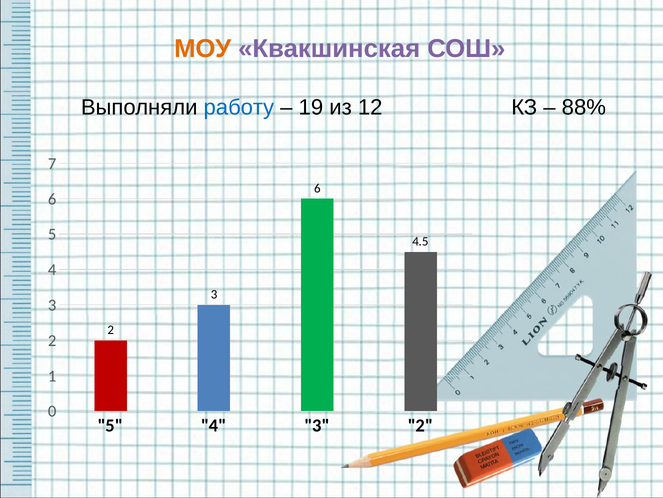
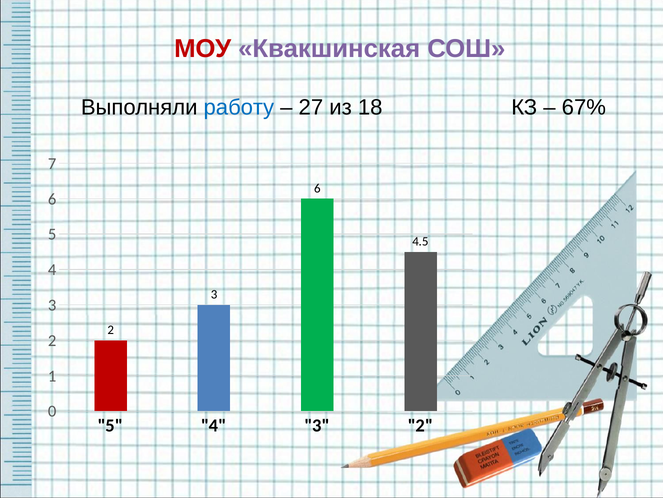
МОУ colour: orange -> red
19: 19 -> 27
12: 12 -> 18
88%: 88% -> 67%
